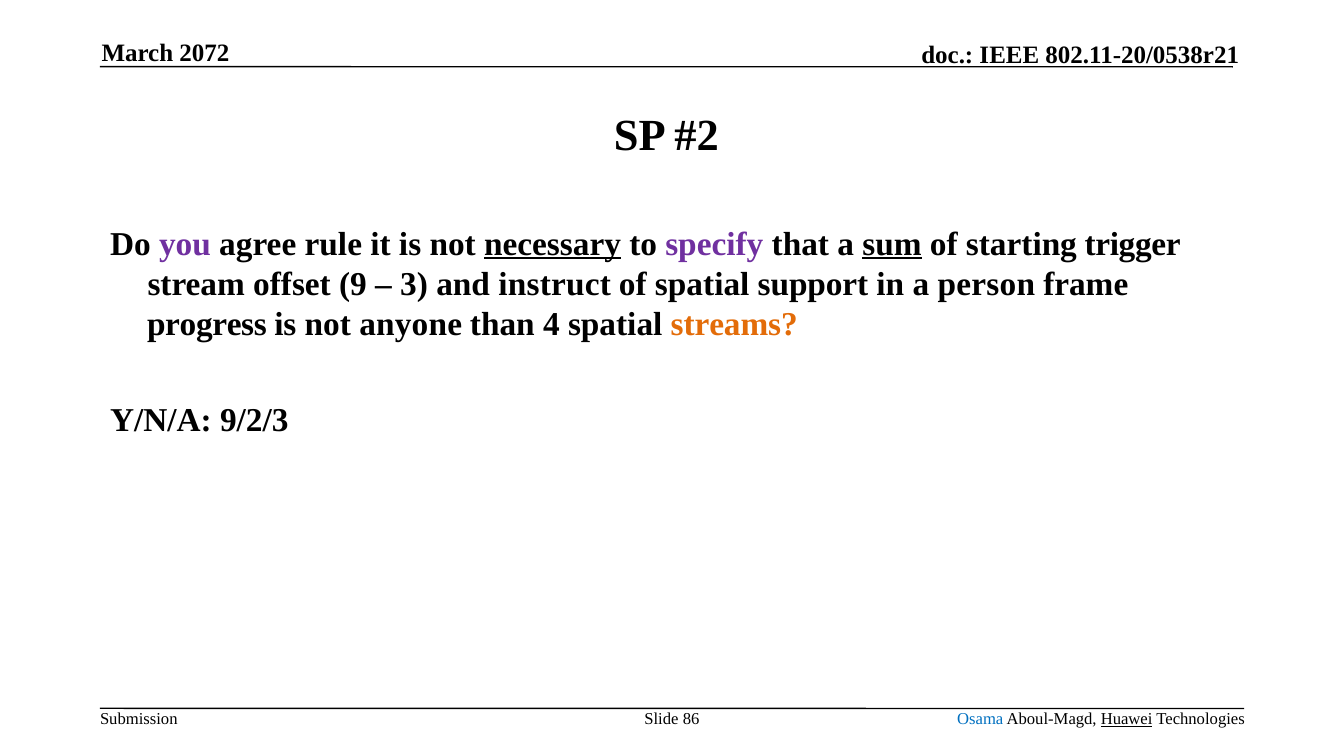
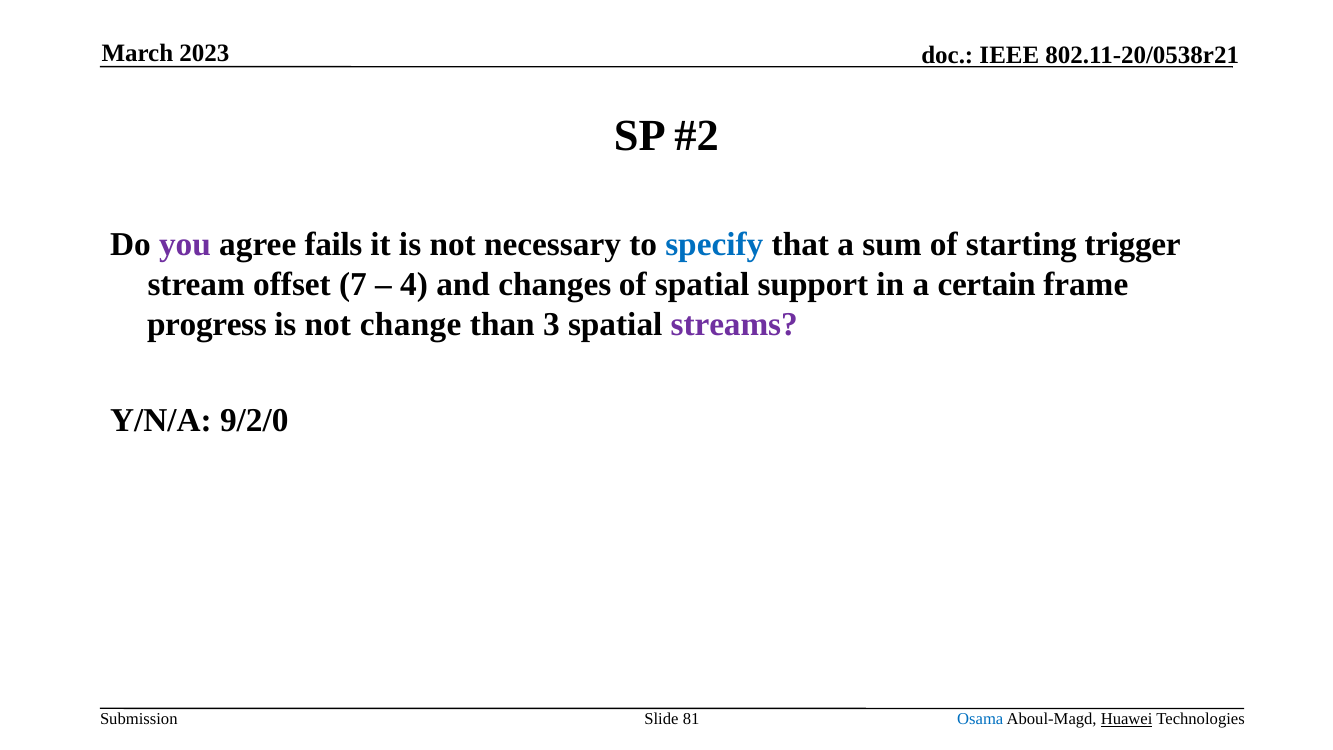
2072: 2072 -> 2023
rule: rule -> fails
necessary underline: present -> none
specify colour: purple -> blue
sum underline: present -> none
9: 9 -> 7
3: 3 -> 4
instruct: instruct -> changes
person: person -> certain
anyone: anyone -> change
4: 4 -> 3
streams colour: orange -> purple
9/2/3: 9/2/3 -> 9/2/0
86: 86 -> 81
